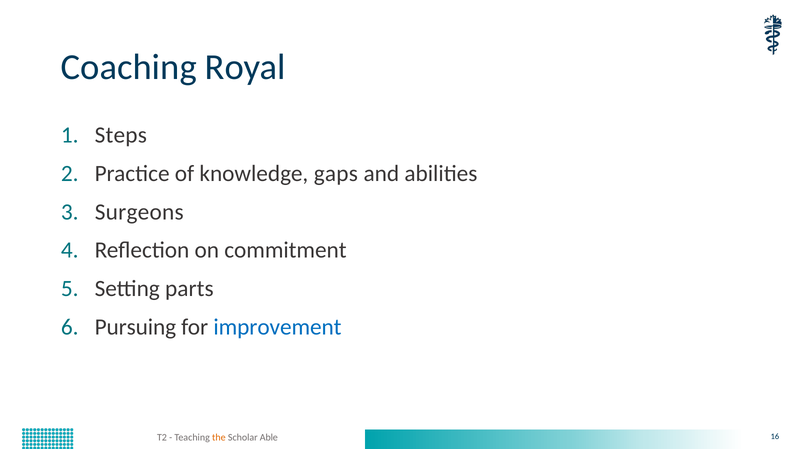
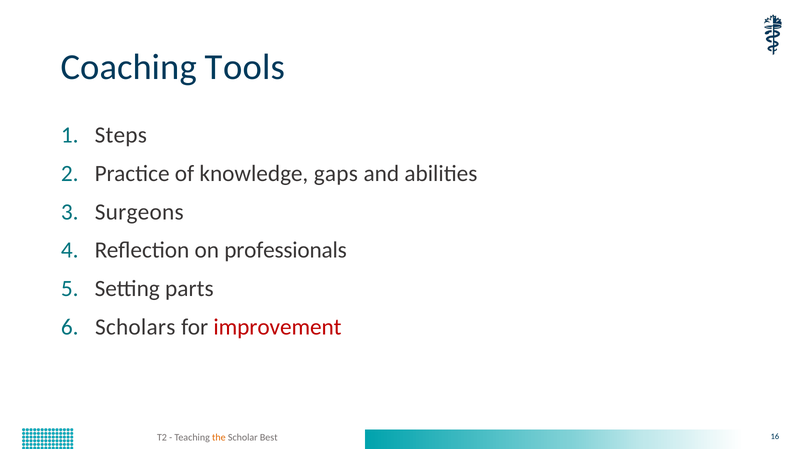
Royal: Royal -> Tools
commitment: commitment -> professionals
Pursuing: Pursuing -> Scholars
improvement colour: blue -> red
Able: Able -> Best
